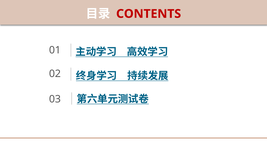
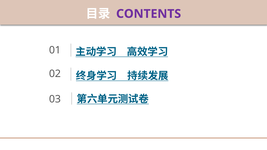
CONTENTS colour: red -> purple
